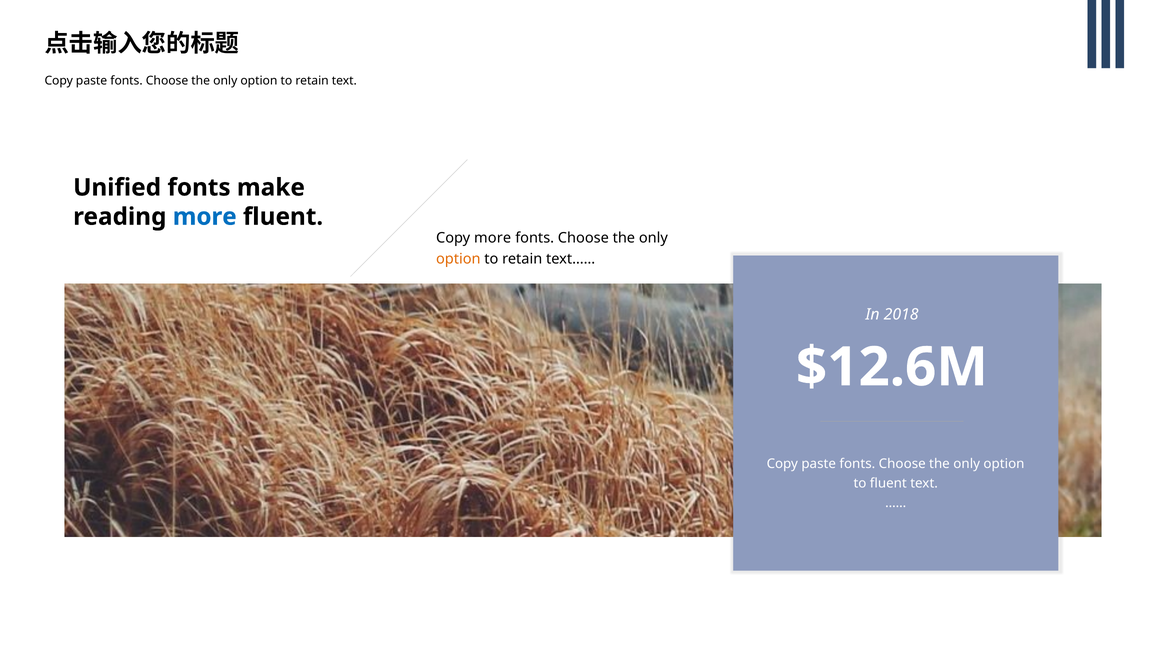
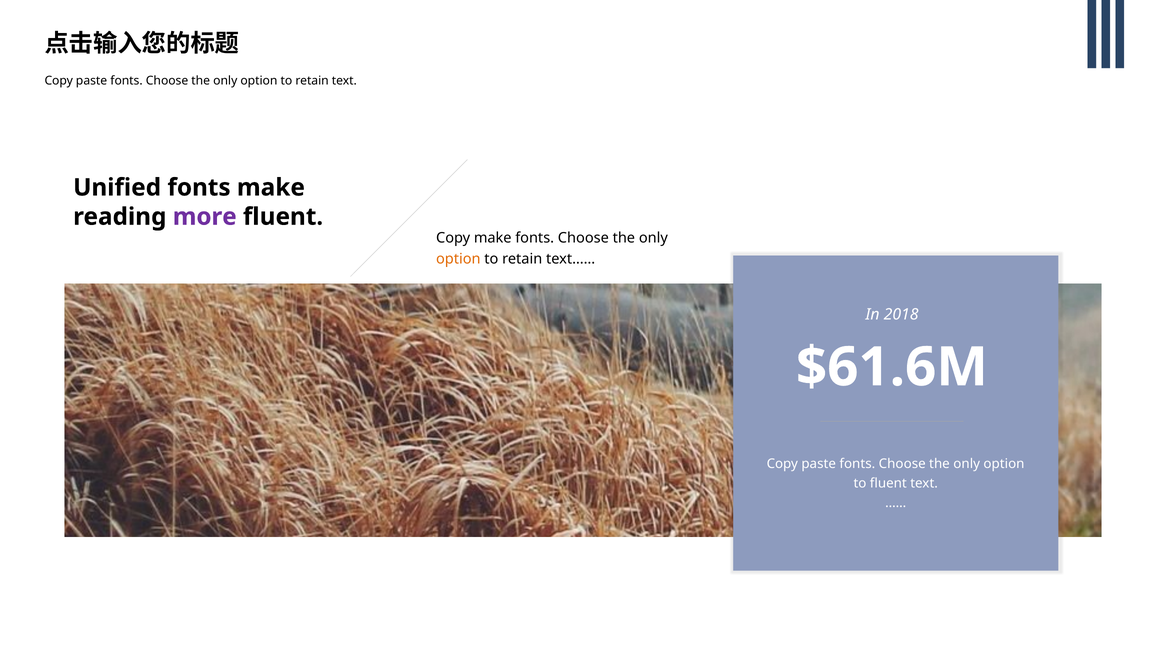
more at (205, 217) colour: blue -> purple
Copy more: more -> make
$12.6M: $12.6M -> $61.6M
